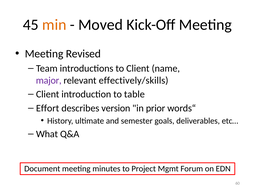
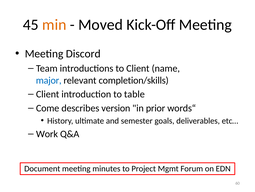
Revised: Revised -> Discord
major colour: purple -> blue
effectively/skills: effectively/skills -> completion/skills
Effort: Effort -> Come
What: What -> Work
